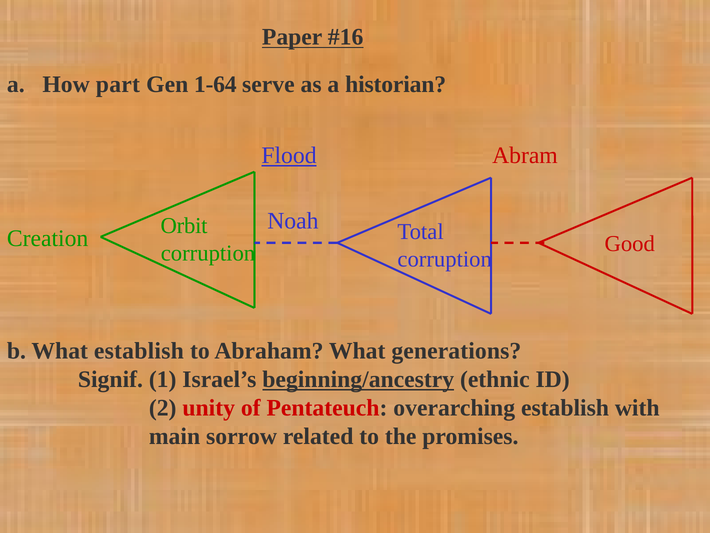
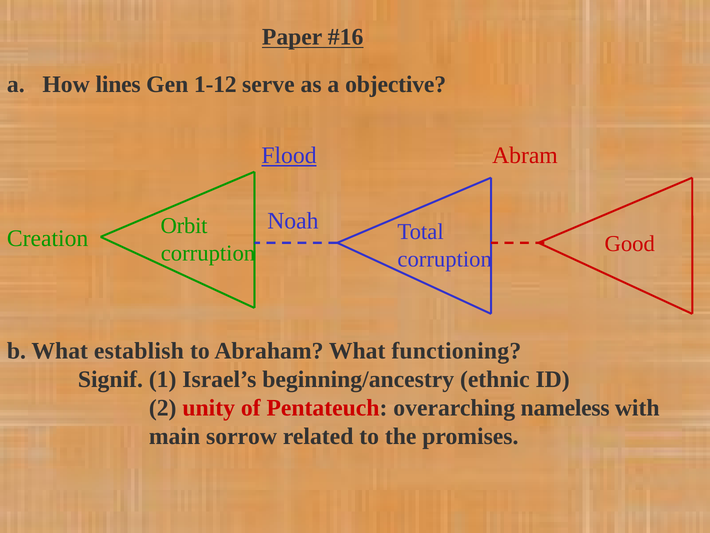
part: part -> lines
1-64: 1-64 -> 1-12
historian: historian -> objective
generations: generations -> functioning
beginning/ancestry underline: present -> none
overarching establish: establish -> nameless
